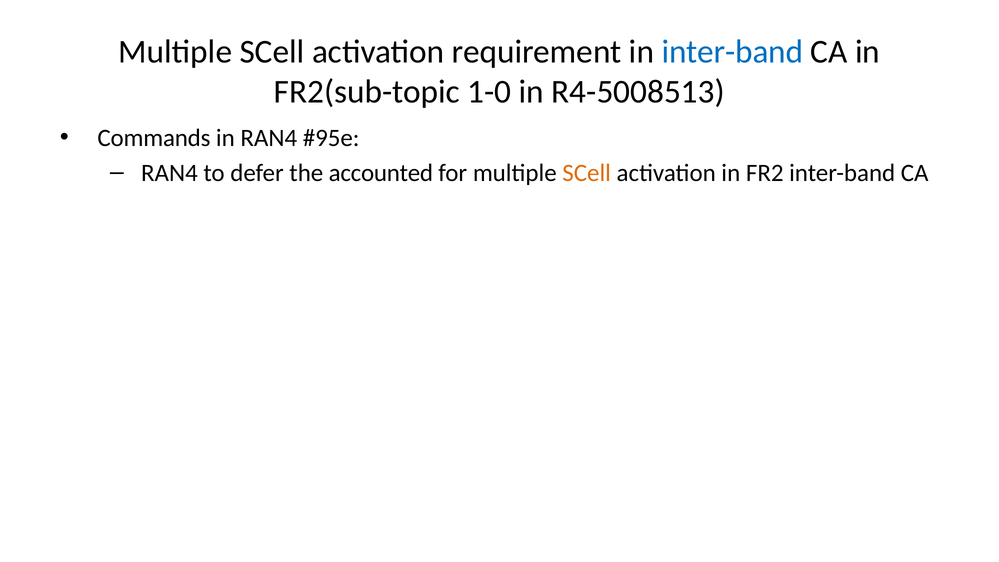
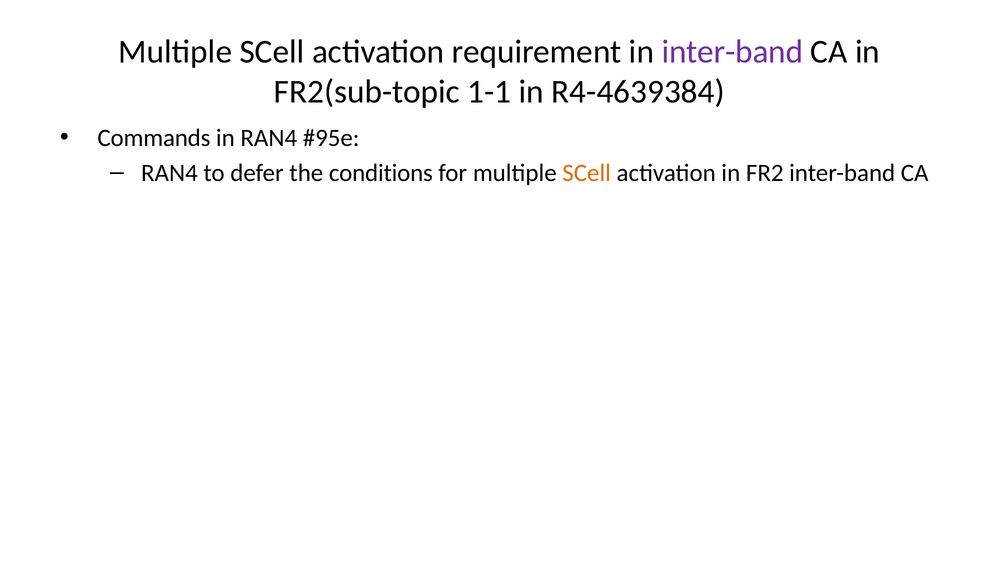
inter-band at (732, 52) colour: blue -> purple
1-0: 1-0 -> 1-1
R4-5008513: R4-5008513 -> R4-4639384
accounted: accounted -> conditions
